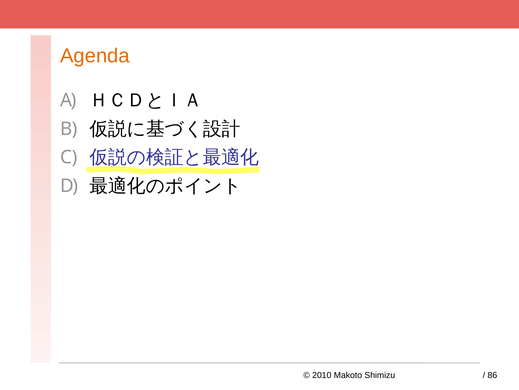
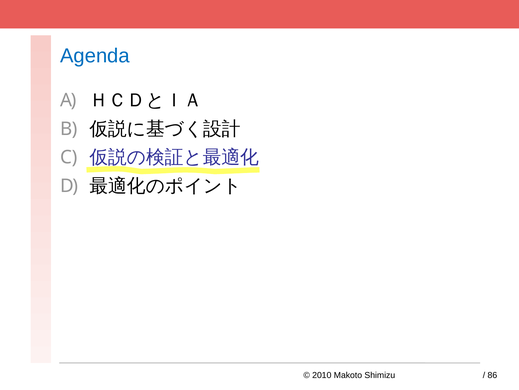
Agenda colour: orange -> blue
